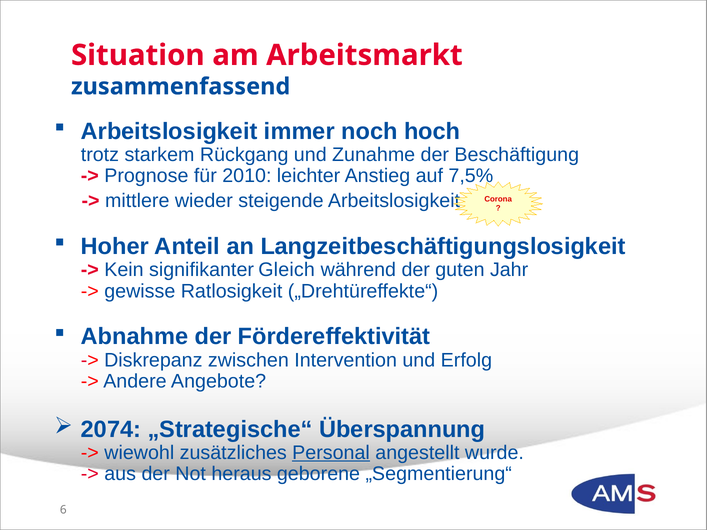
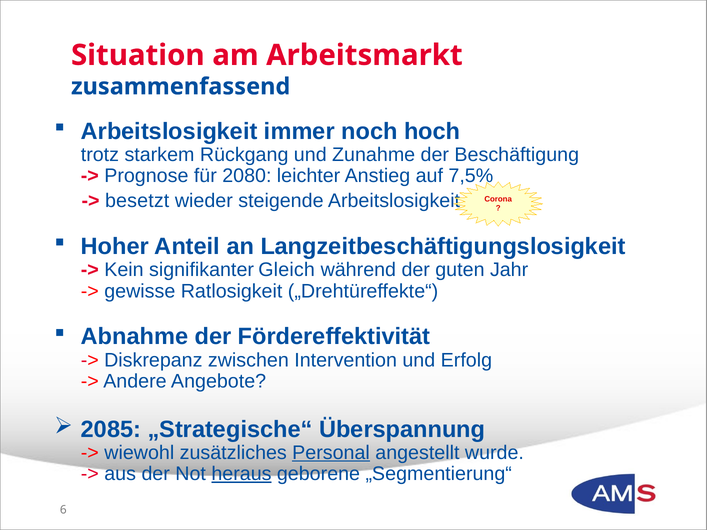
2010: 2010 -> 2080
mittlere: mittlere -> besetzt
2074: 2074 -> 2085
heraus underline: none -> present
